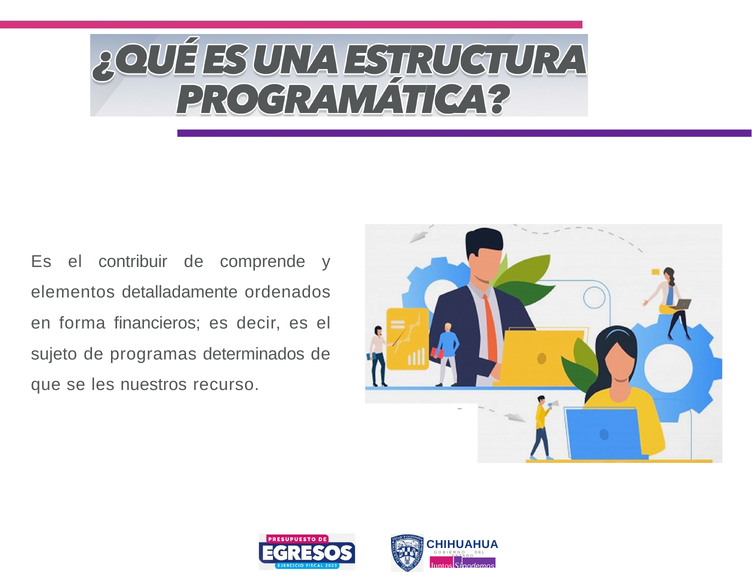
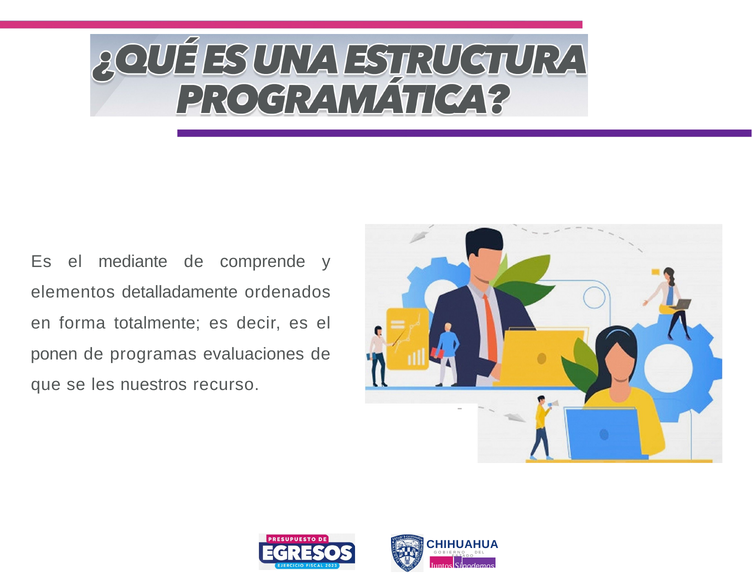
contribuir: contribuir -> mediante
financieros: financieros -> totalmente
sujeto: sujeto -> ponen
determinados: determinados -> evaluaciones
